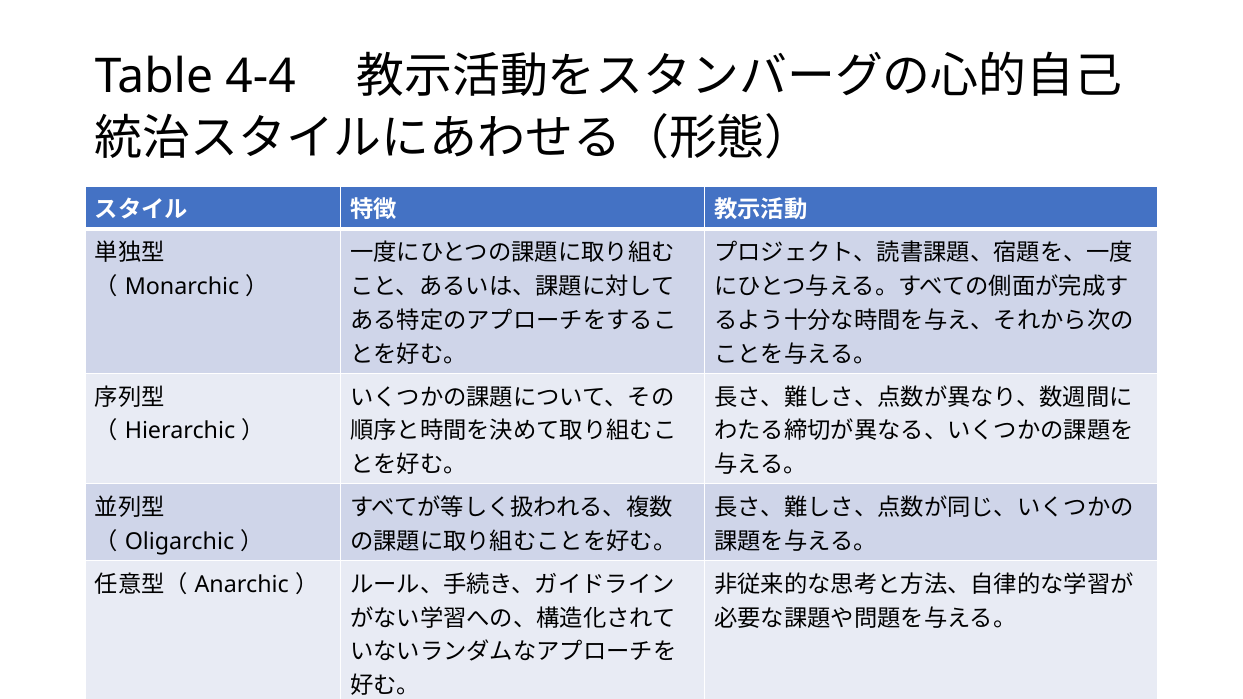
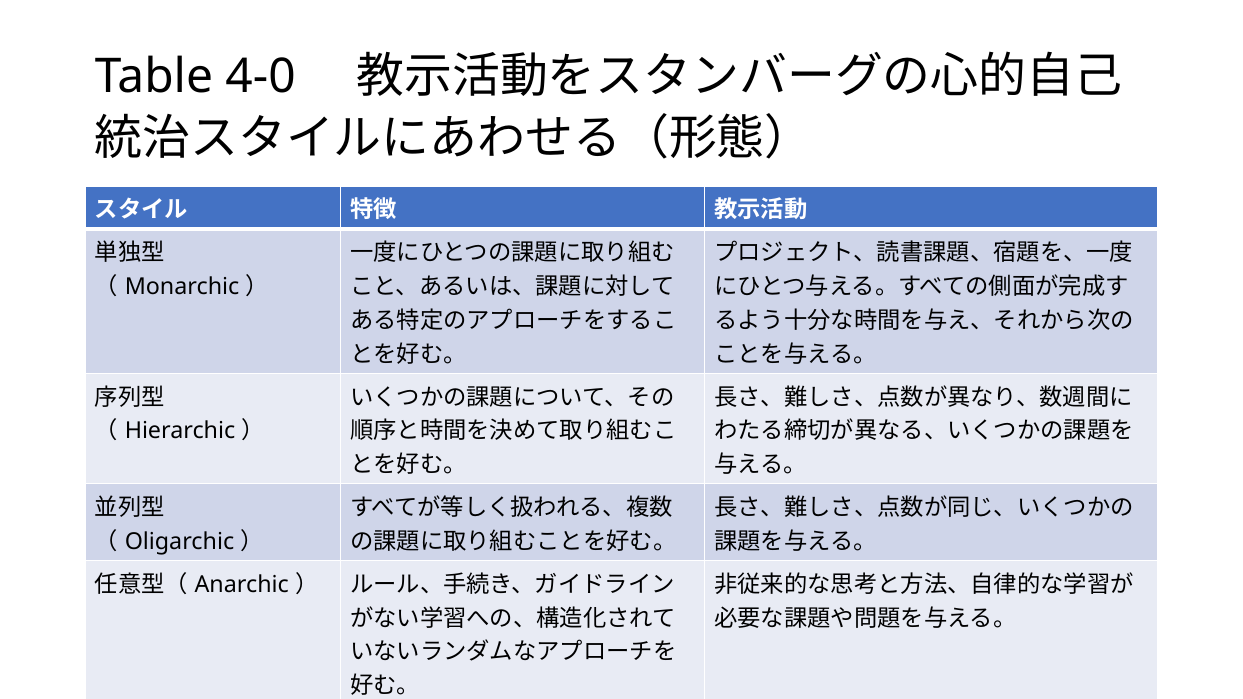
4-4: 4-4 -> 4-0
